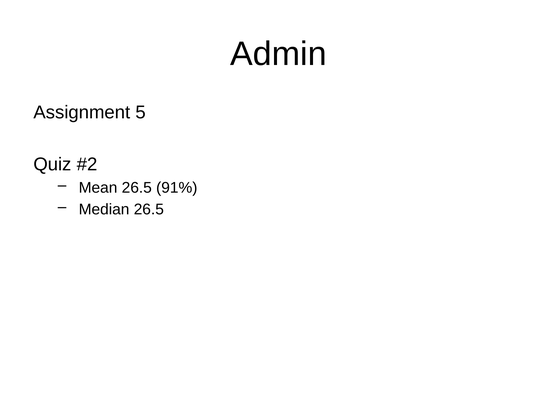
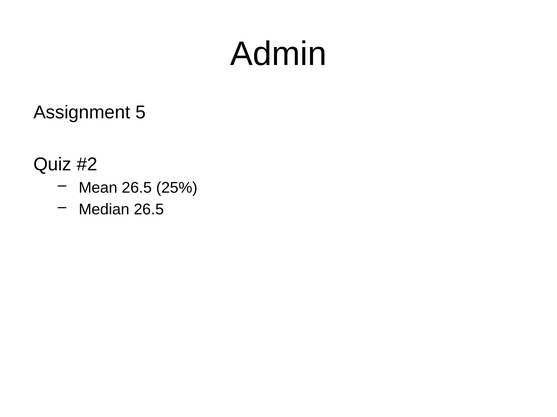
91%: 91% -> 25%
